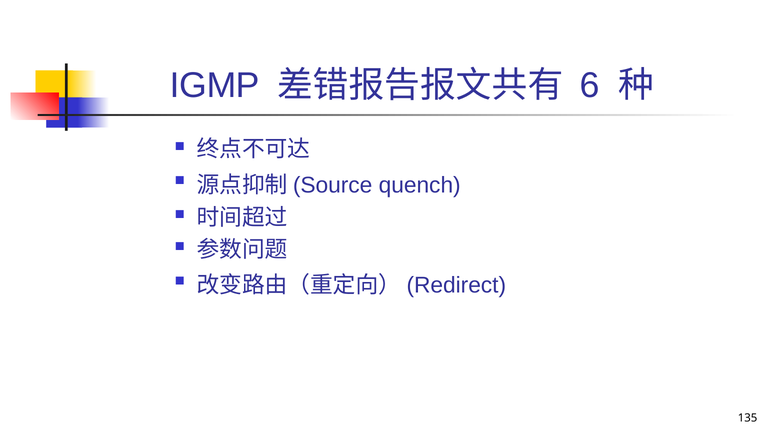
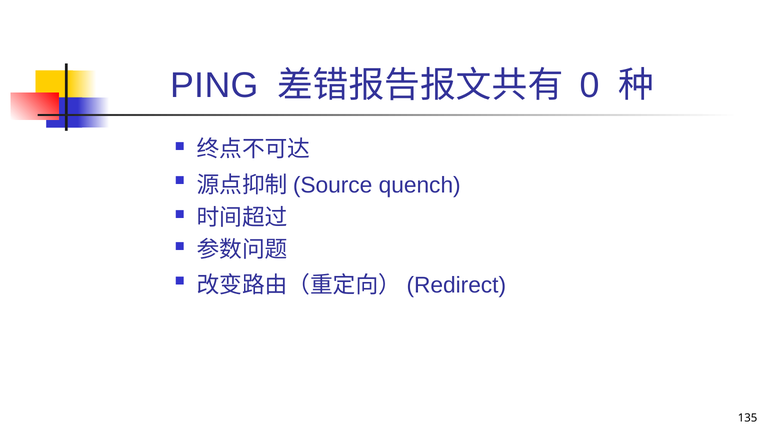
IGMP: IGMP -> PING
6: 6 -> 0
